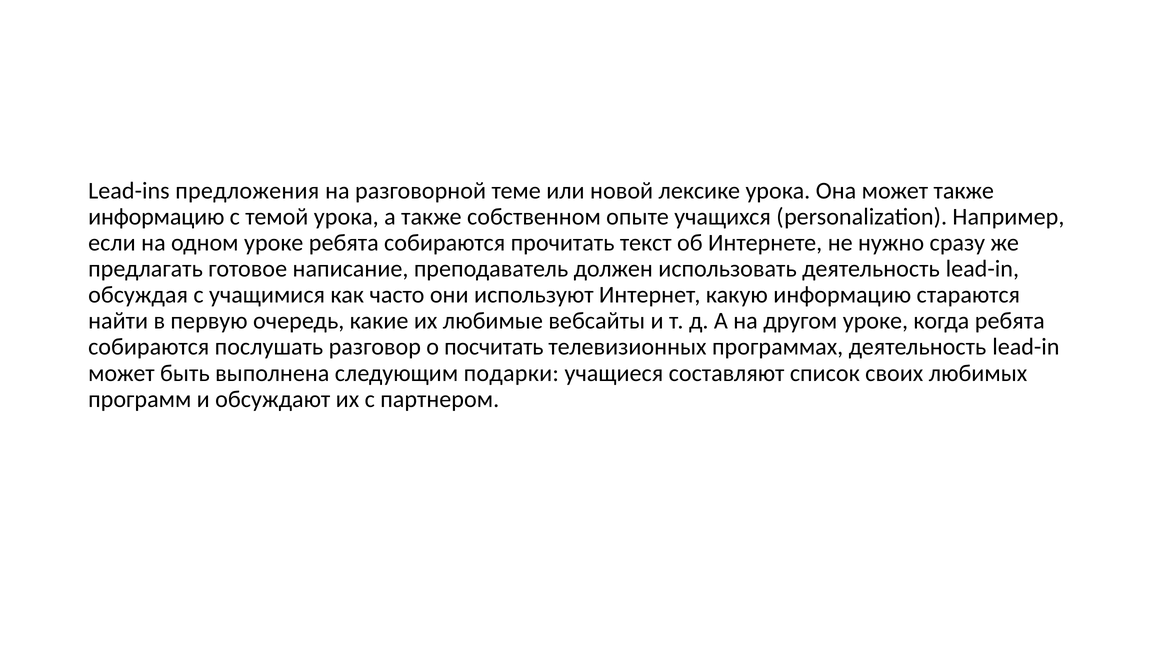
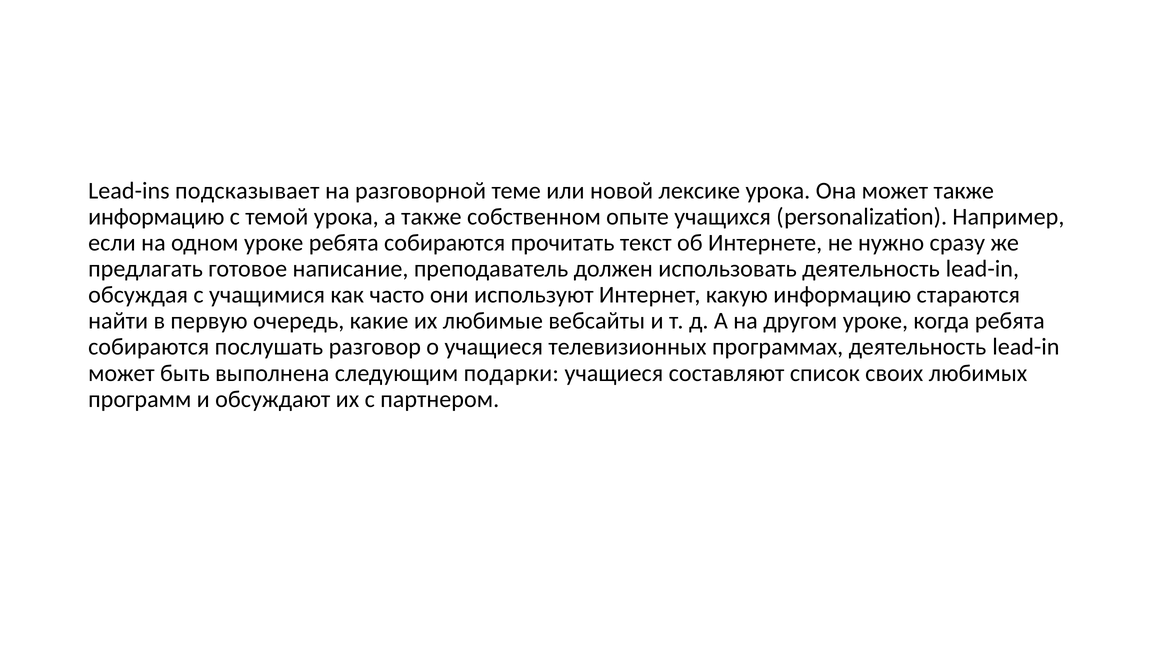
предложения: предложения -> подсказывает
о посчитать: посчитать -> учащиеся
